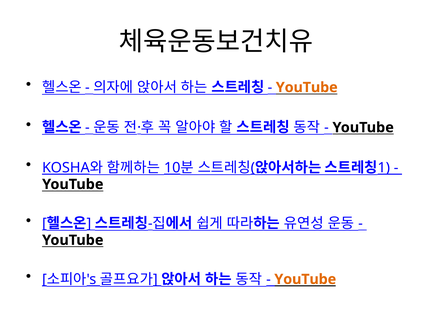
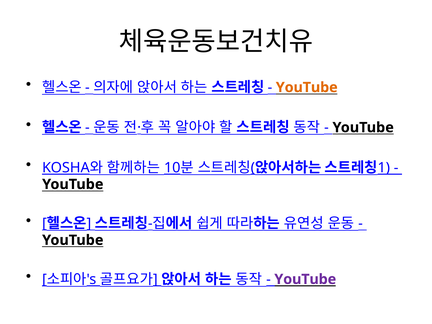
YouTube at (305, 279) colour: orange -> purple
